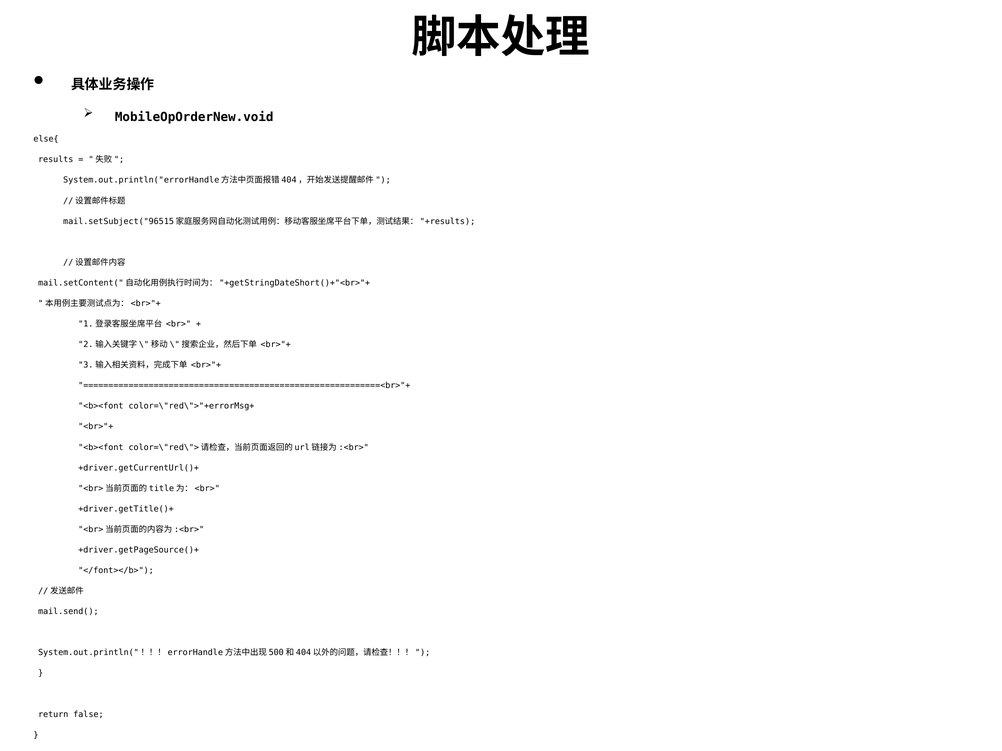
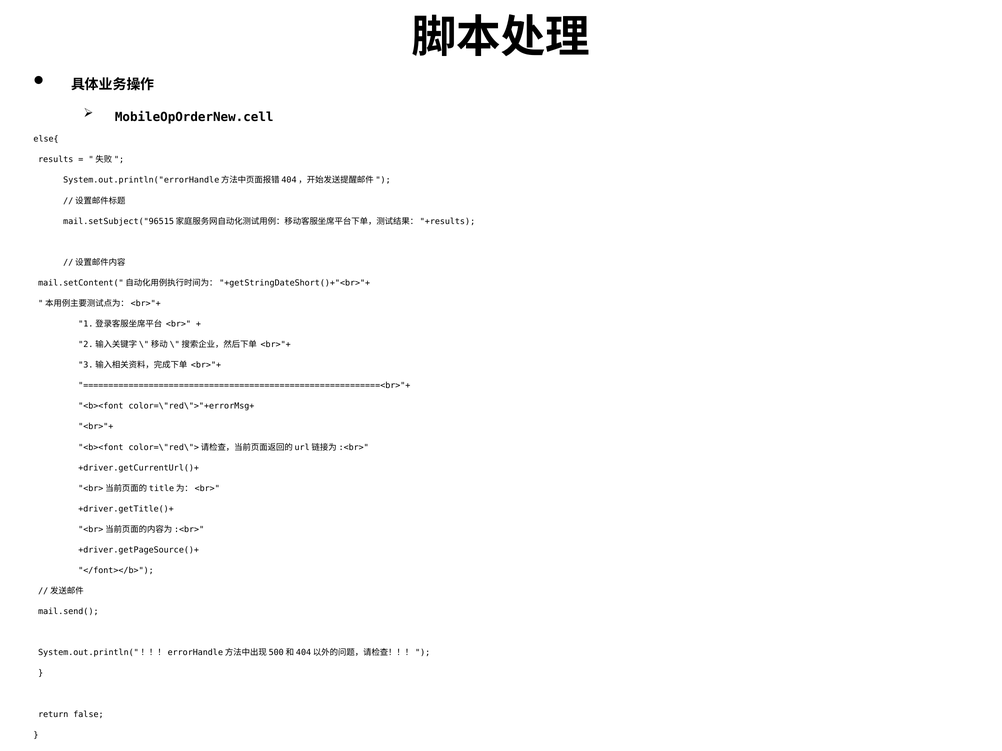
MobileOpOrderNew.void: MobileOpOrderNew.void -> MobileOpOrderNew.cell
